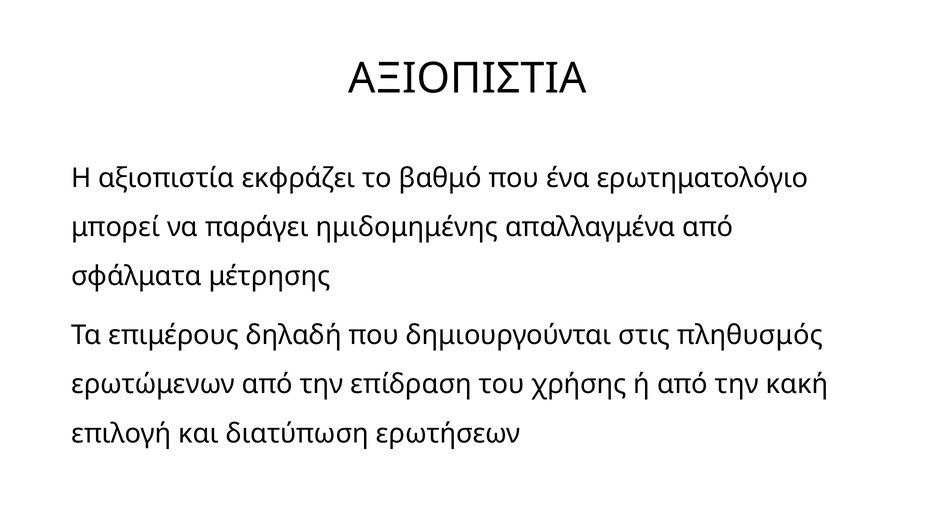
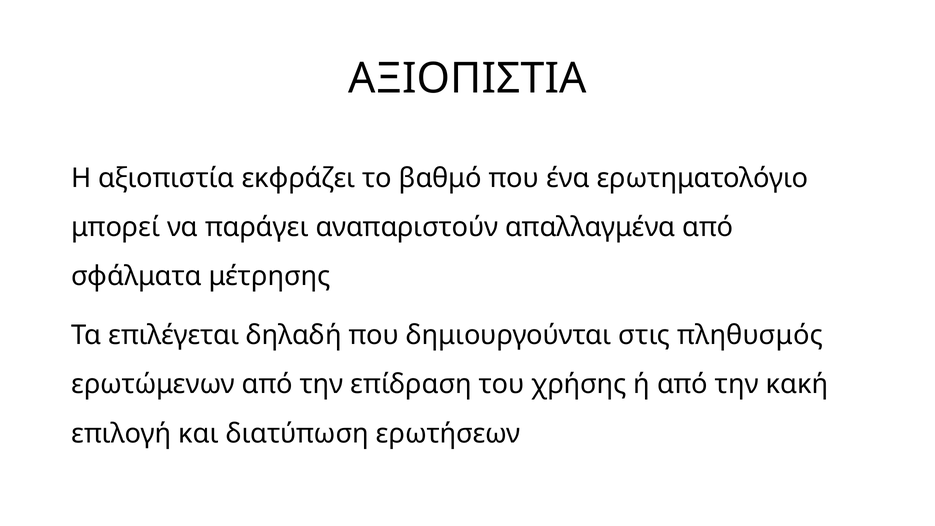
ημιδομημένης: ημιδομημένης -> αναπαριστούν
επιμέρους: επιμέρους -> επιλέγεται
